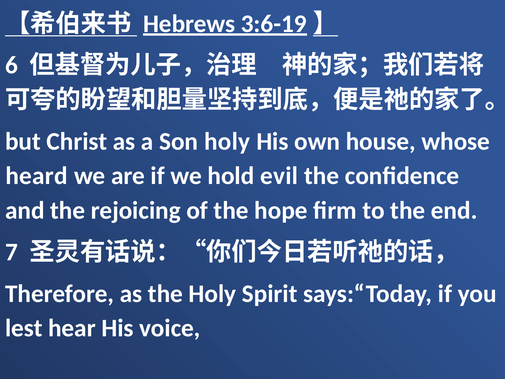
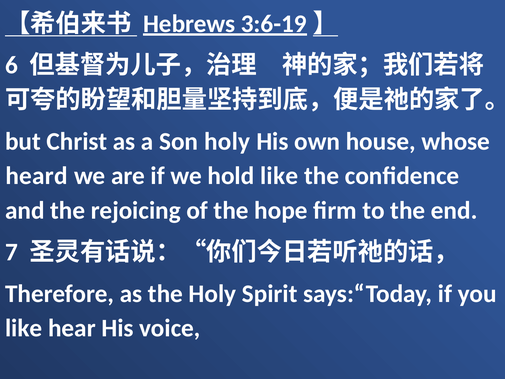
hold evil: evil -> like
lest at (24, 328): lest -> like
